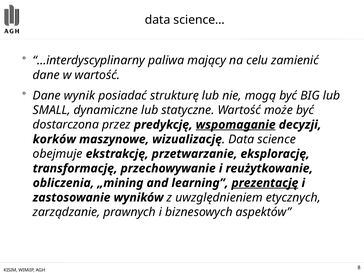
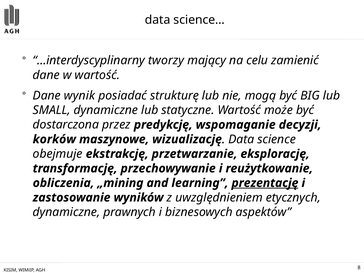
paliwa: paliwa -> tworzy
wspomaganie underline: present -> none
zarządzanie at (66, 212): zarządzanie -> dynamiczne
